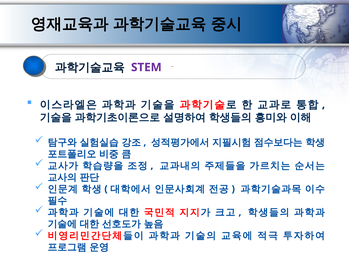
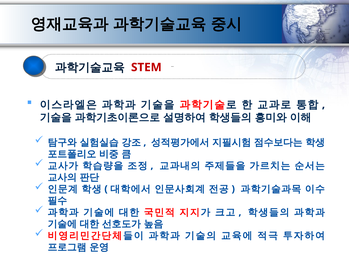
STEM at (146, 67) colour: purple -> red
